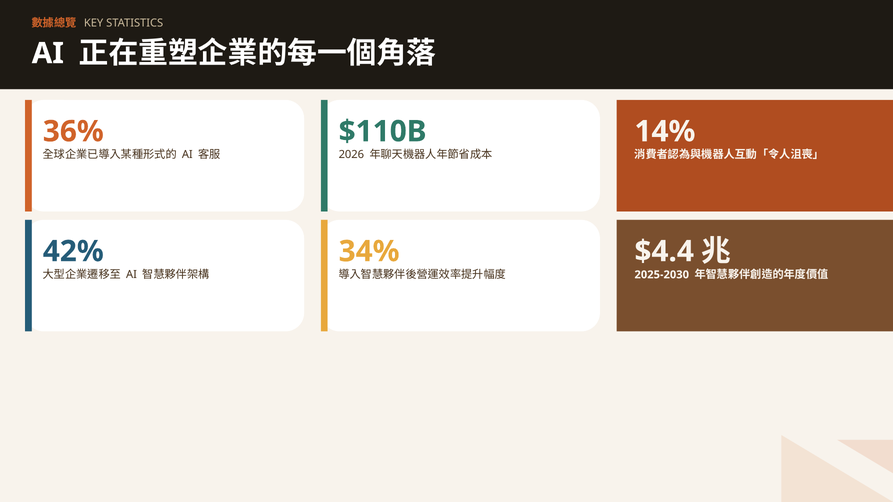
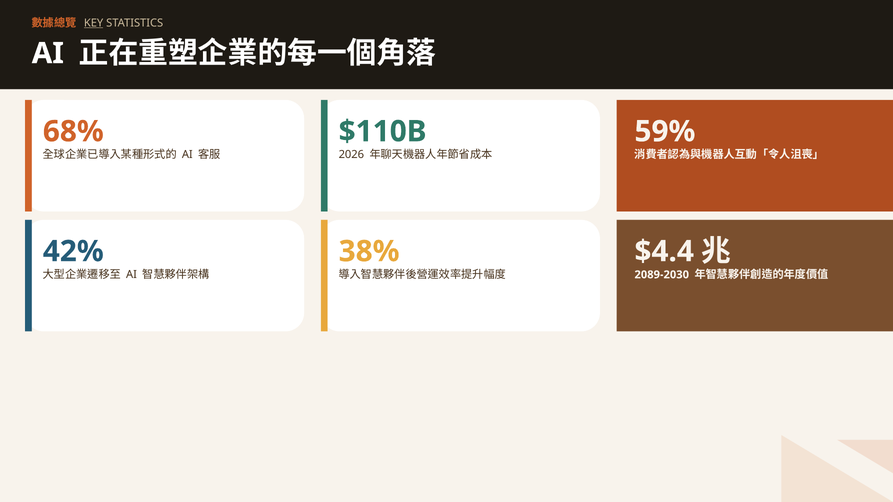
KEY underline: none -> present
36%: 36% -> 68%
14%: 14% -> 59%
34%: 34% -> 38%
2025-2030: 2025-2030 -> 2089-2030
